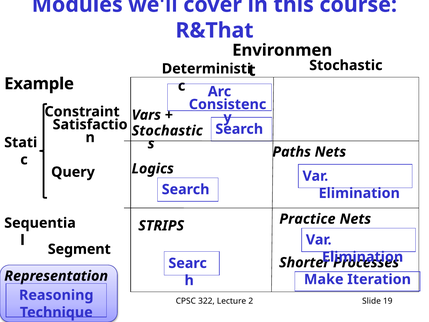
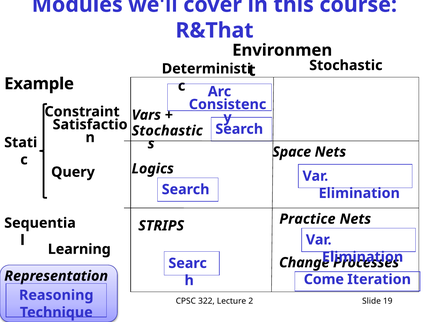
Paths: Paths -> Space
Segment: Segment -> Learning
Shorter: Shorter -> Change
Make: Make -> Come
